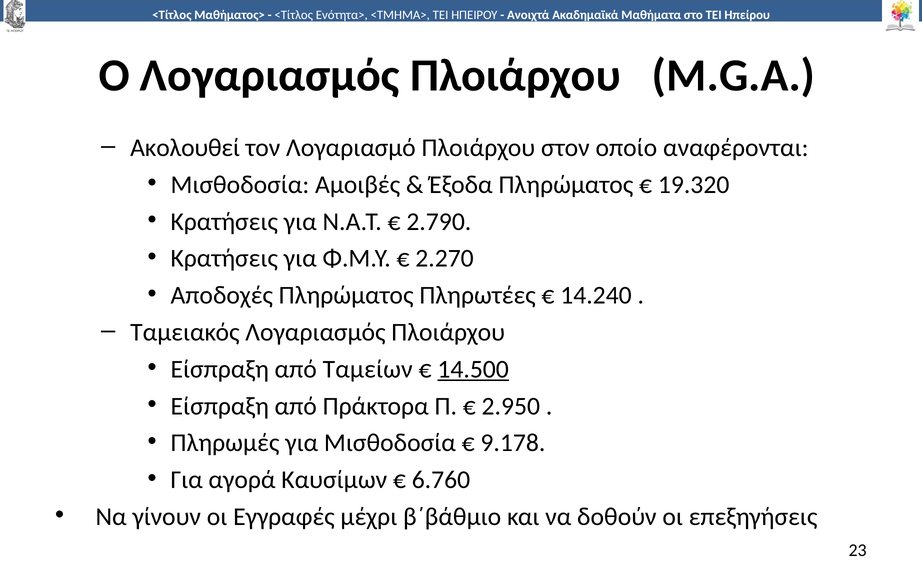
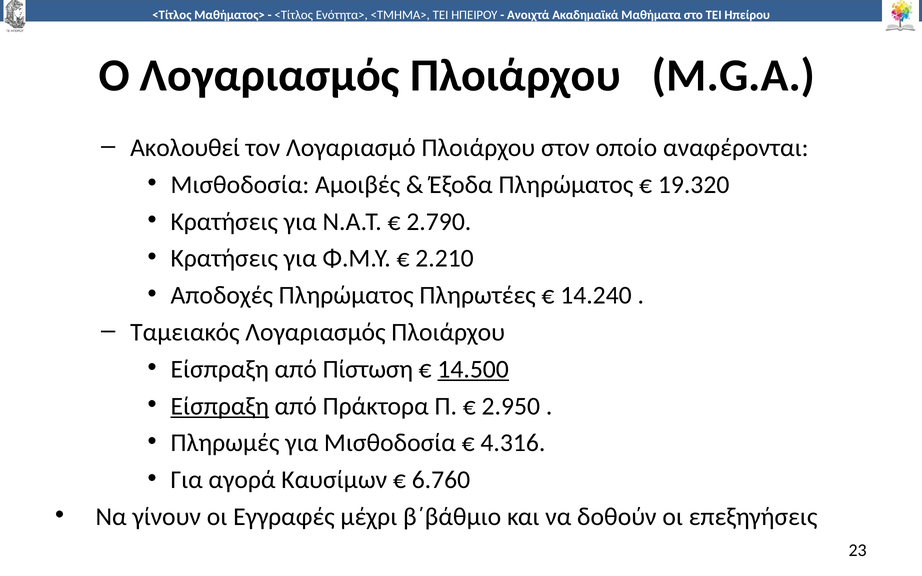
2.270: 2.270 -> 2.210
Ταμείων: Ταμείων -> Πίστωση
Είσπραξη at (220, 406) underline: none -> present
9.178: 9.178 -> 4.316
